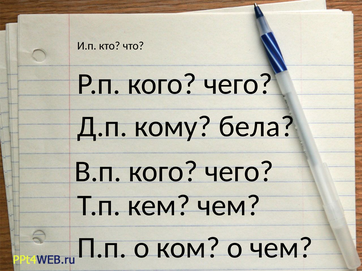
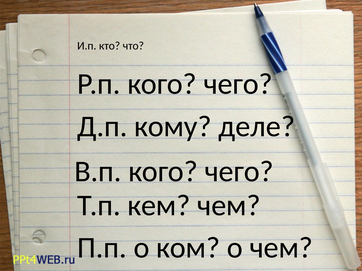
бела: бела -> деле
